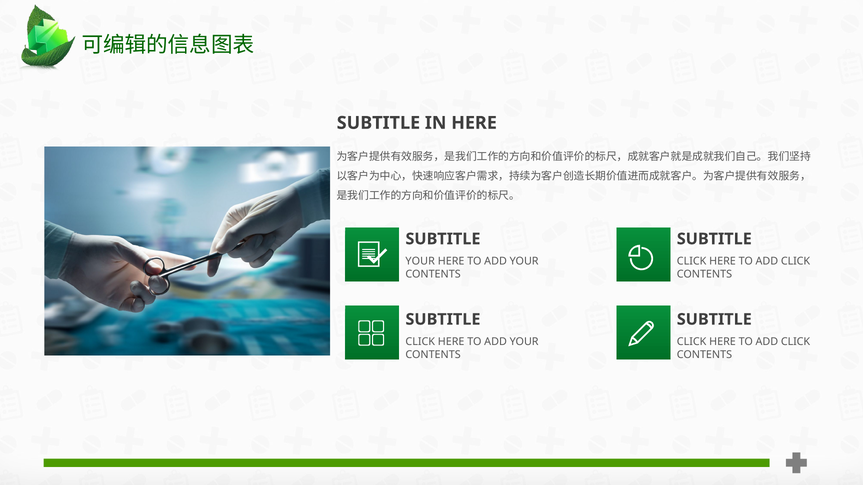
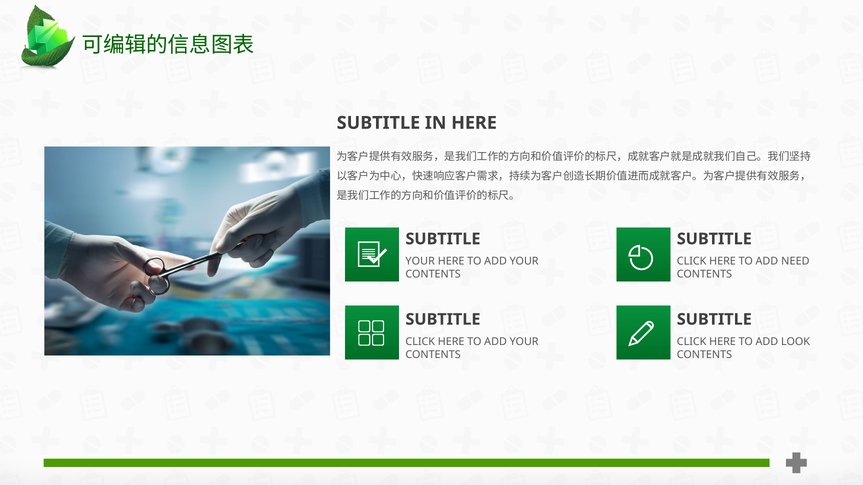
CLICK at (796, 262): CLICK -> NEED
CLICK at (796, 342): CLICK -> LOOK
